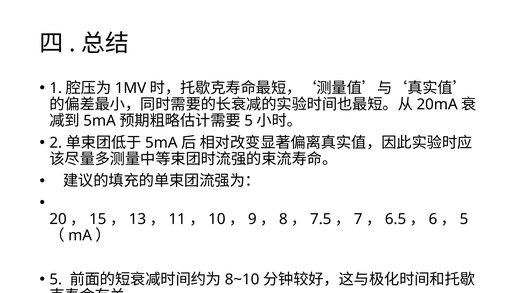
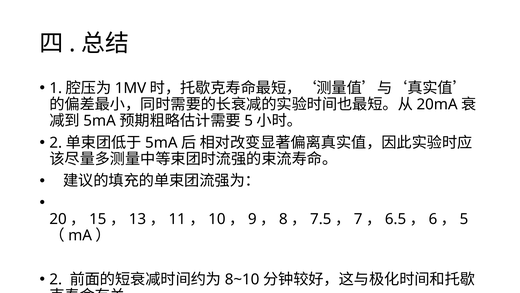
5 at (56, 279): 5 -> 2
